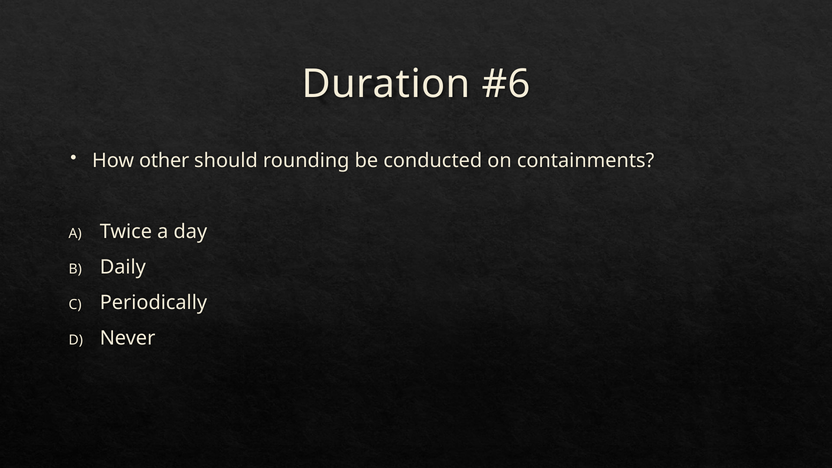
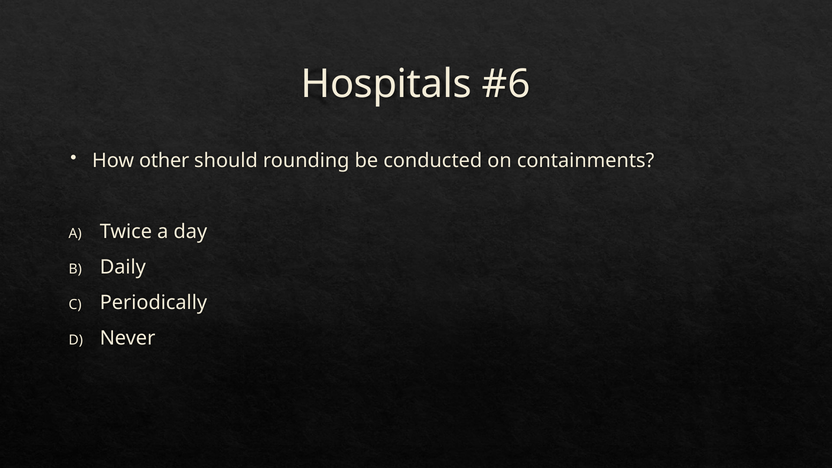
Duration: Duration -> Hospitals
